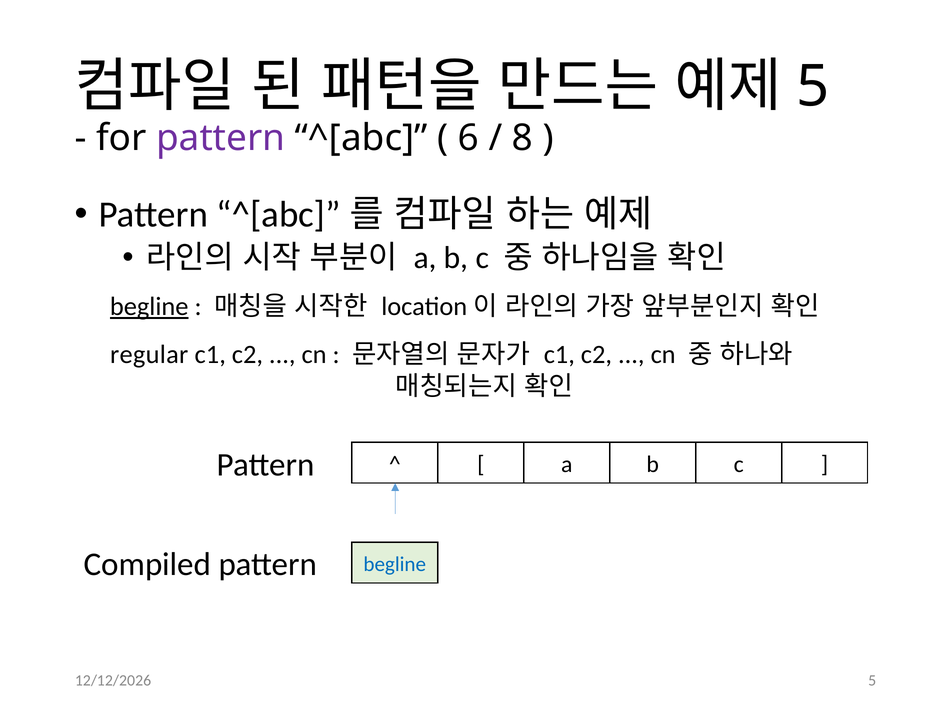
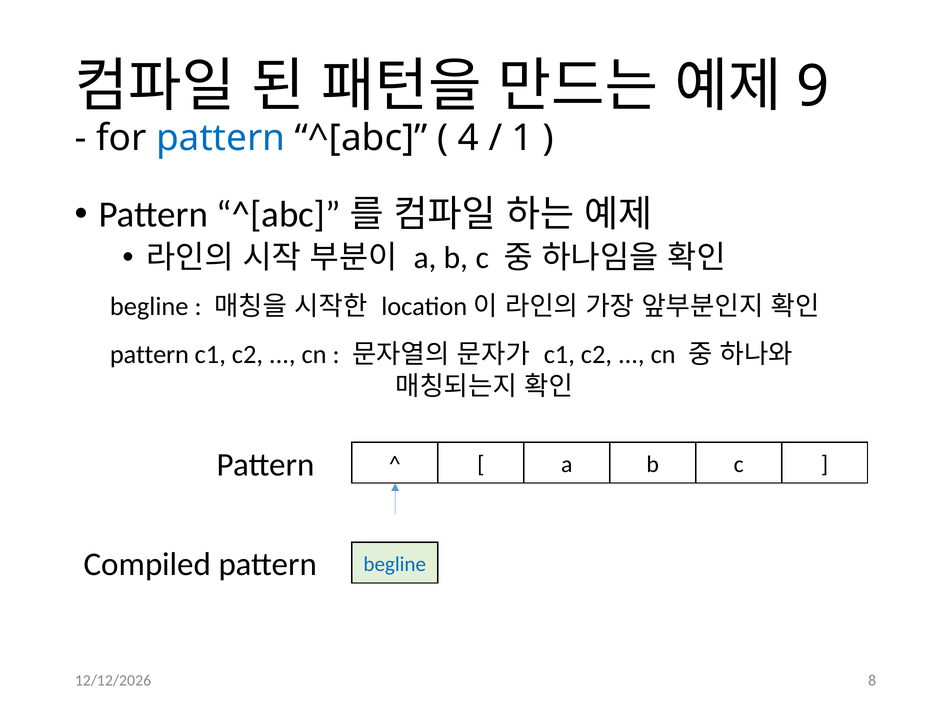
5 at (813, 87): 5 -> 9
pattern at (221, 138) colour: purple -> blue
6: 6 -> 4
8: 8 -> 1
begline at (149, 307) underline: present -> none
regular at (149, 355): regular -> pattern
5 at (872, 681): 5 -> 8
